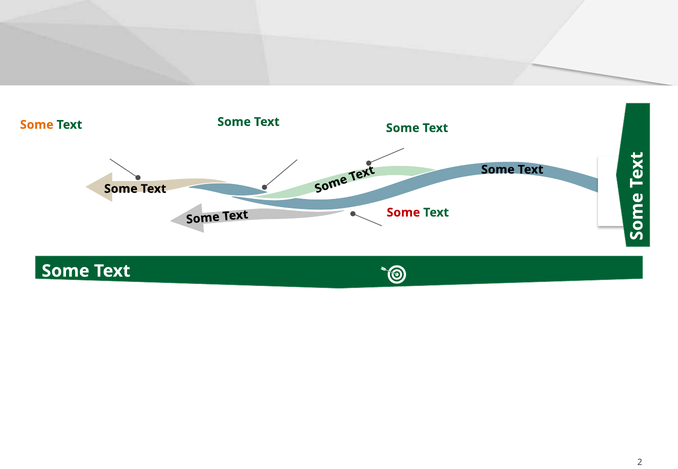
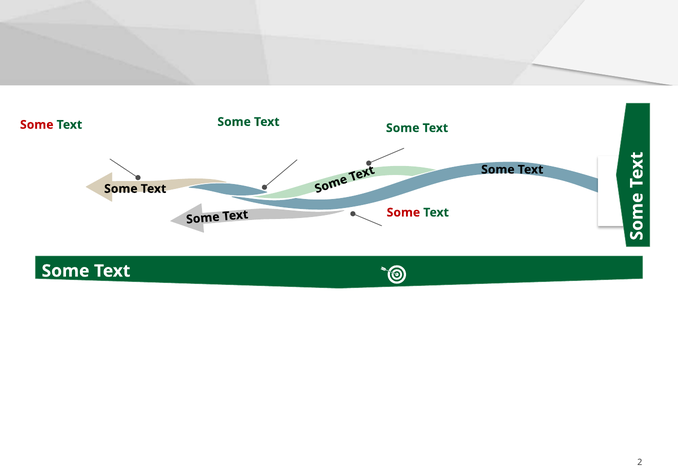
Some at (37, 125) colour: orange -> red
